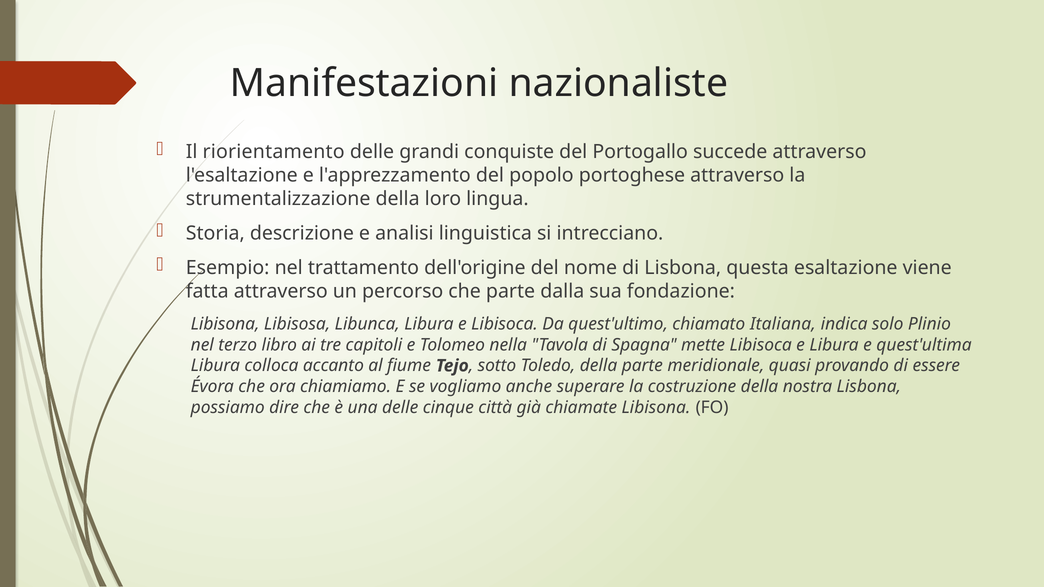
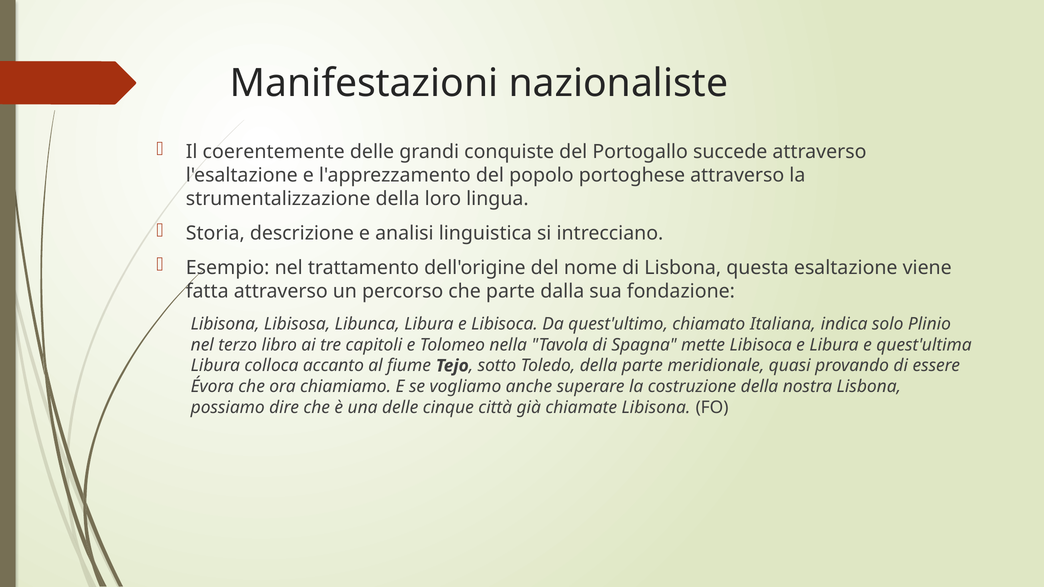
riorientamento: riorientamento -> coerentemente
